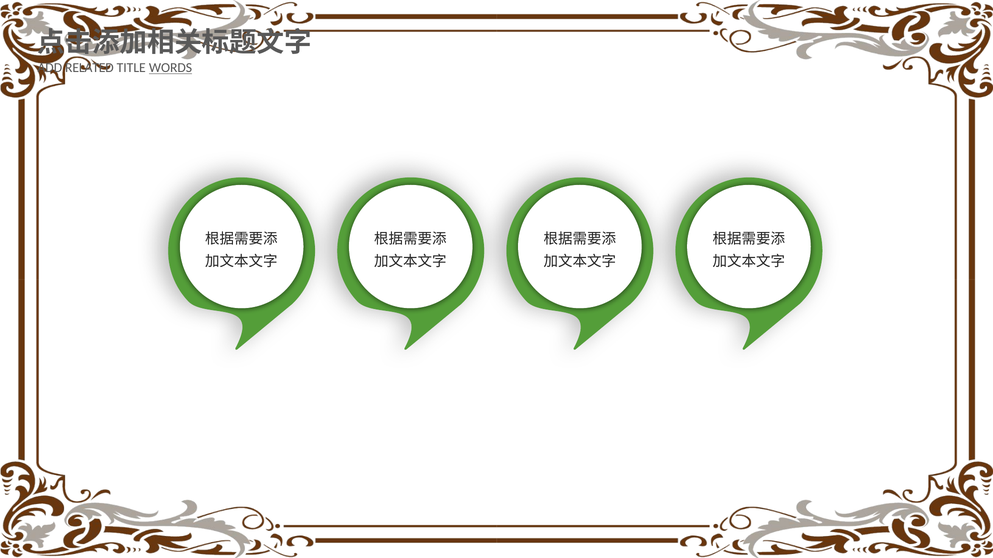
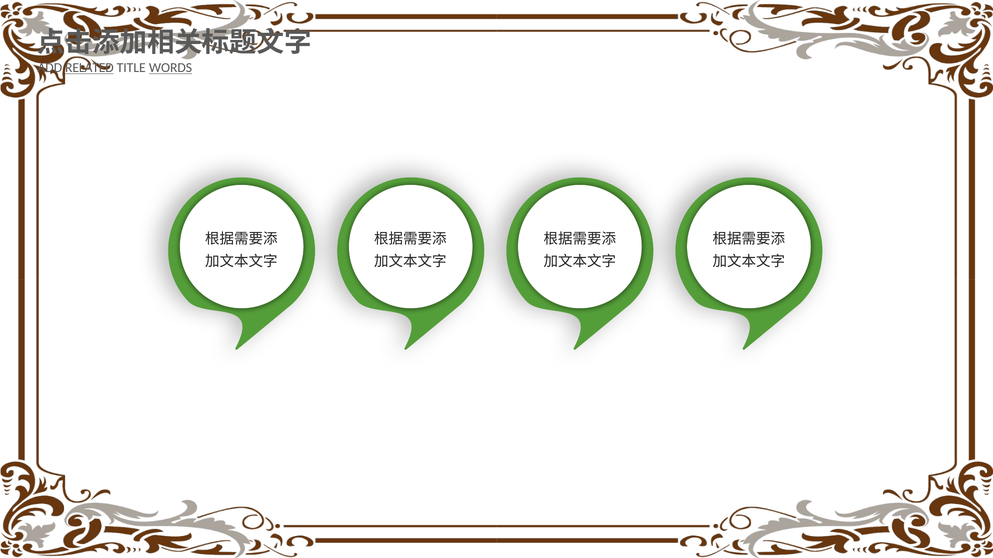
RELATED underline: none -> present
